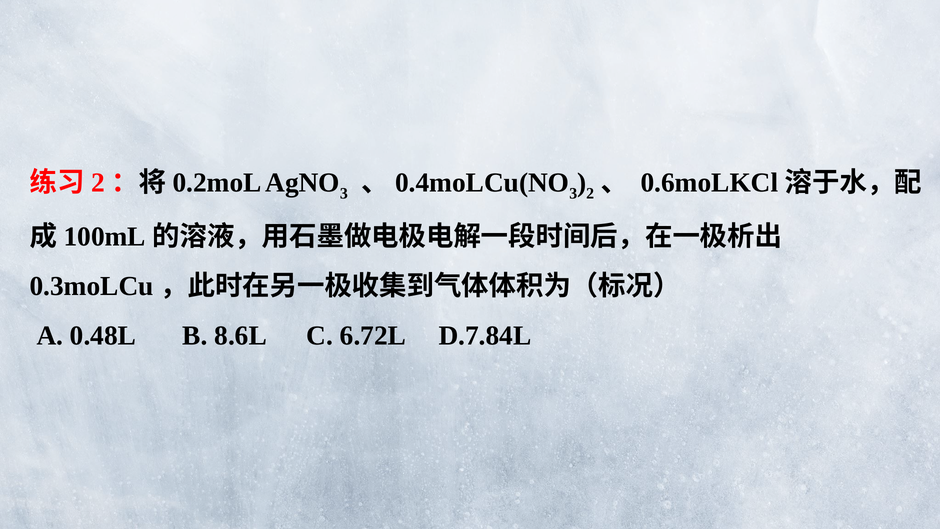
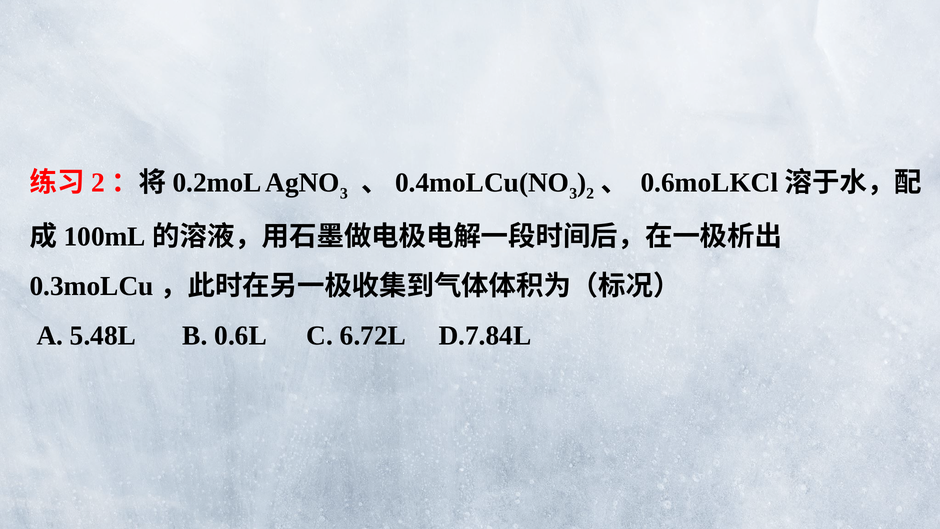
0.48L: 0.48L -> 5.48L
8.6L: 8.6L -> 0.6L
